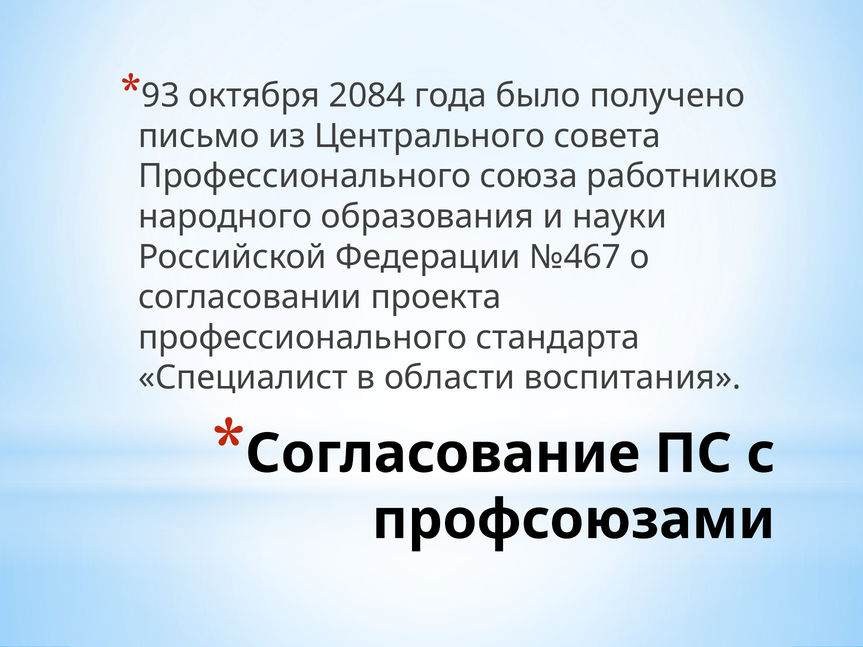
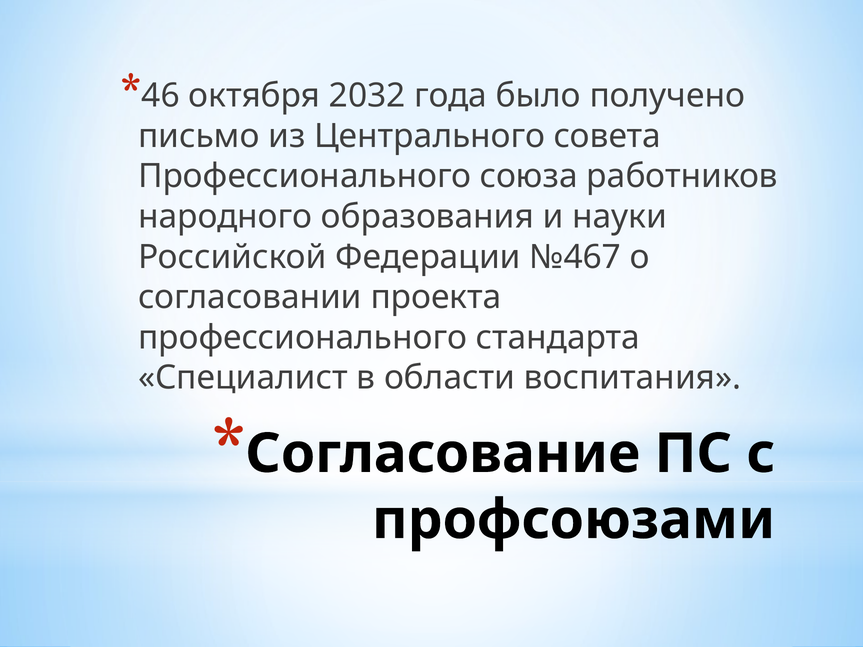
93: 93 -> 46
2084: 2084 -> 2032
